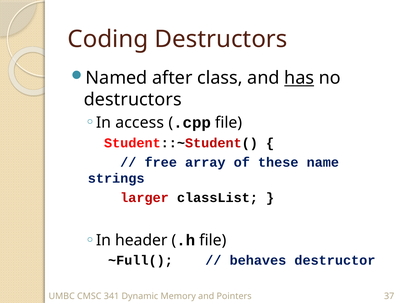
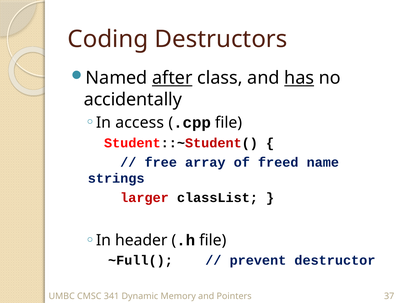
after underline: none -> present
destructors at (133, 100): destructors -> accidentally
these: these -> freed
behaves: behaves -> prevent
